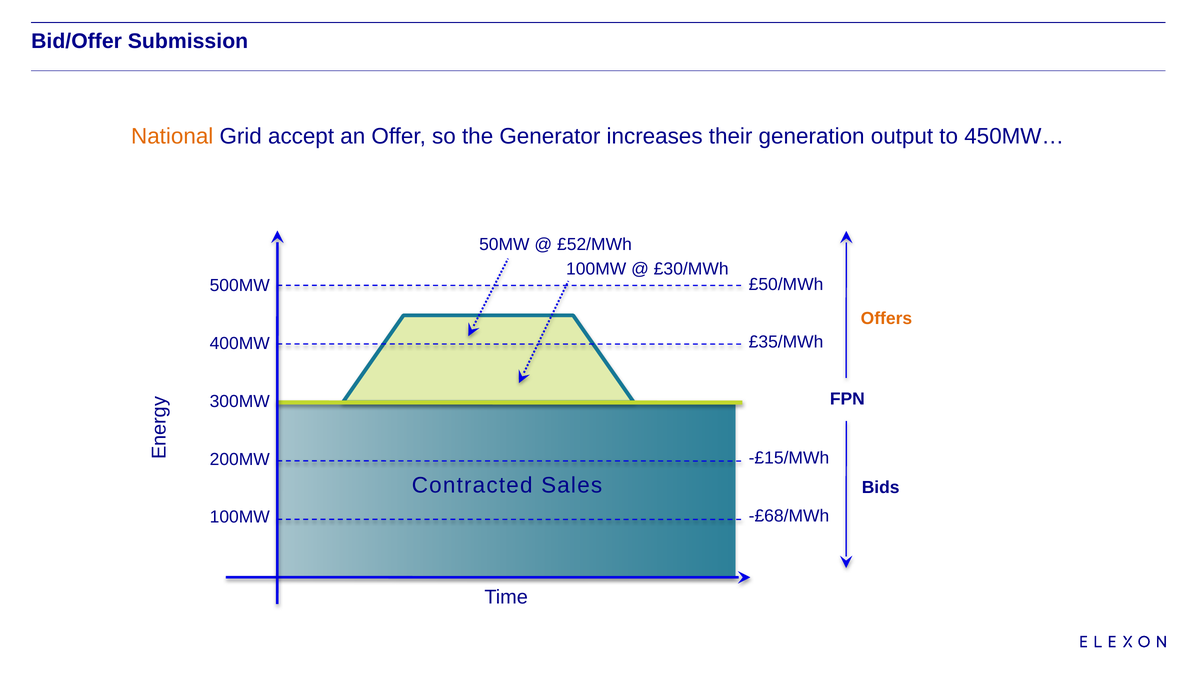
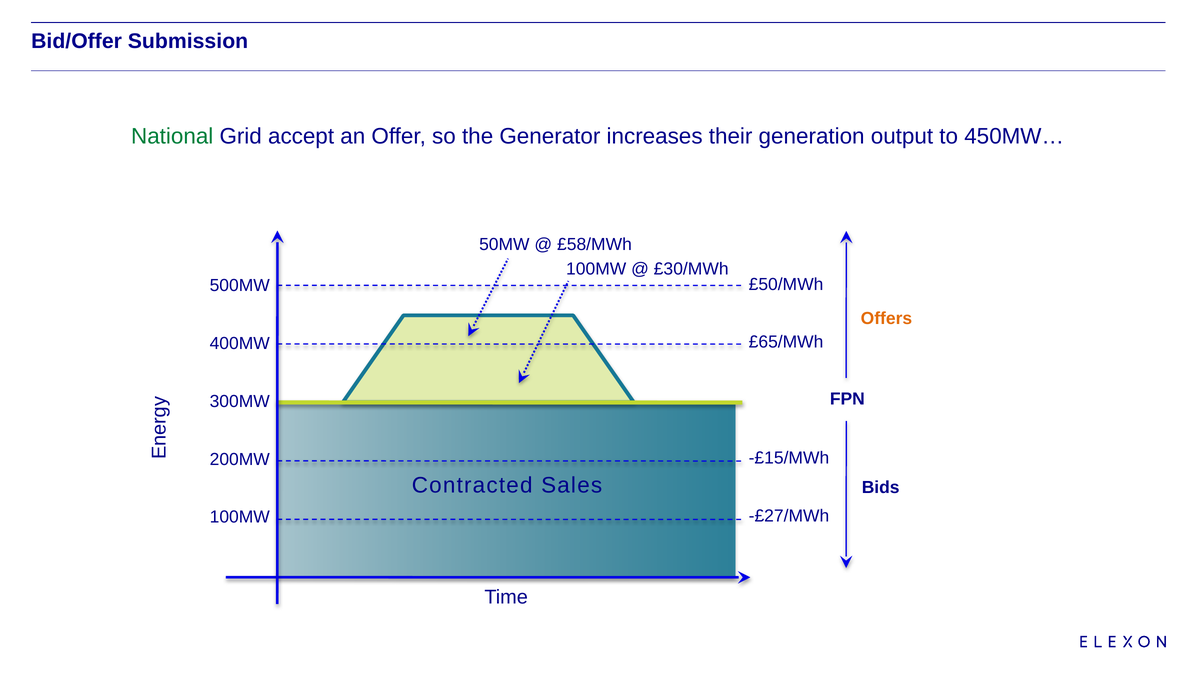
National colour: orange -> green
£52/MWh: £52/MWh -> £58/MWh
£35/MWh: £35/MWh -> £65/MWh
-£68/MWh: -£68/MWh -> -£27/MWh
